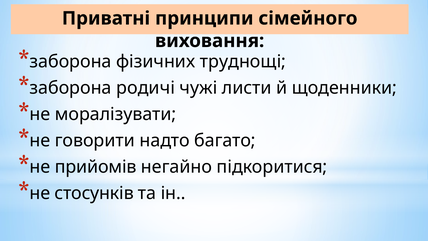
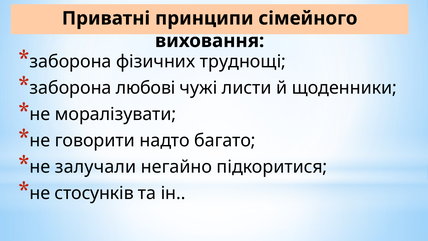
родичі: родичі -> любові
прийомів: прийомів -> залучали
